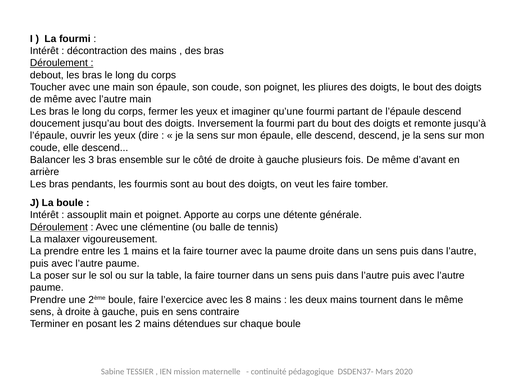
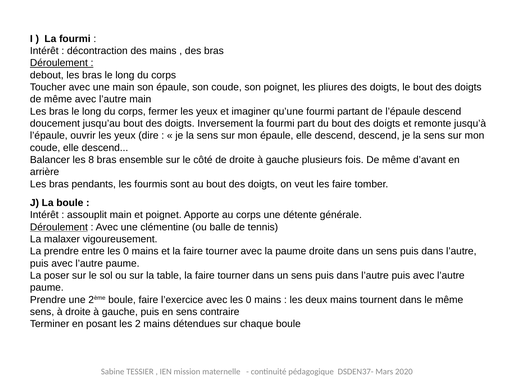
3: 3 -> 8
entre les 1: 1 -> 0
avec les 8: 8 -> 0
